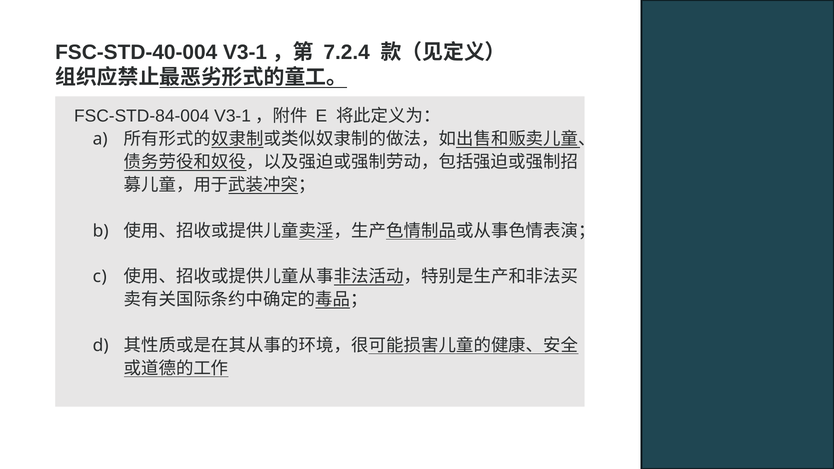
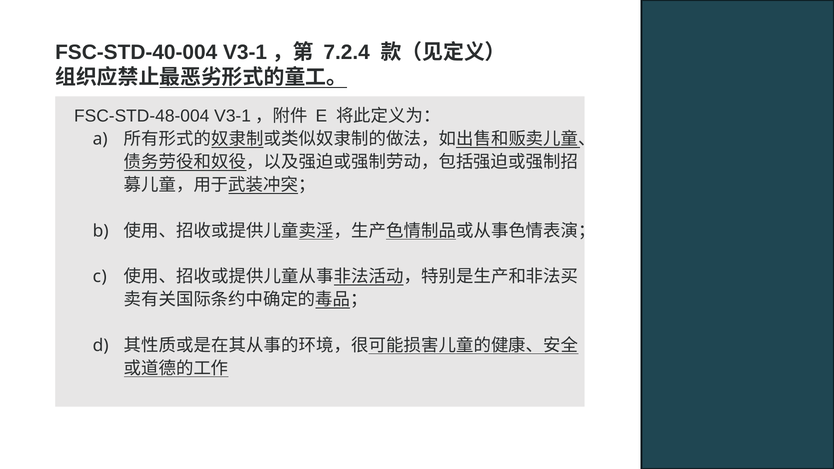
FSC-STD-84-004: FSC-STD-84-004 -> FSC-STD-48-004
